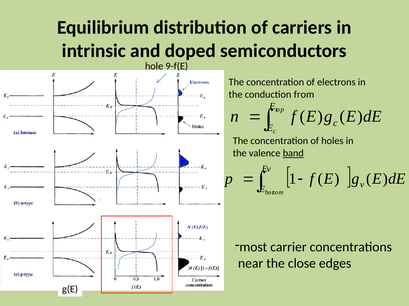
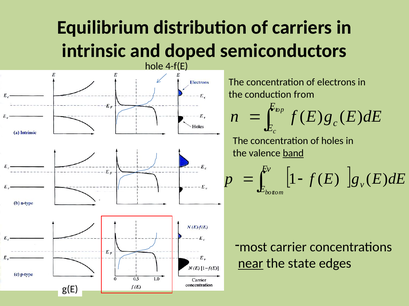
9-f(E: 9-f(E -> 4-f(E
near underline: none -> present
close: close -> state
